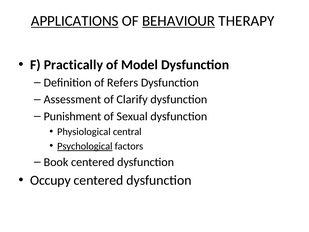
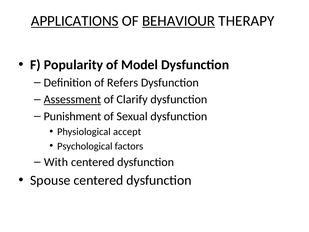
Practically: Practically -> Popularity
Assessment underline: none -> present
central: central -> accept
Psychological underline: present -> none
Book: Book -> With
Occupy: Occupy -> Spouse
